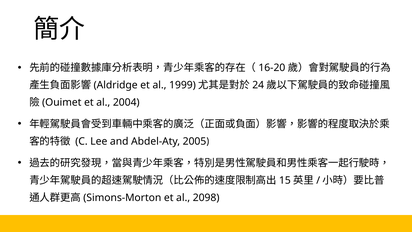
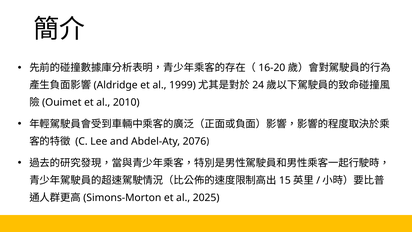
2004: 2004 -> 2010
2005: 2005 -> 2076
2098: 2098 -> 2025
